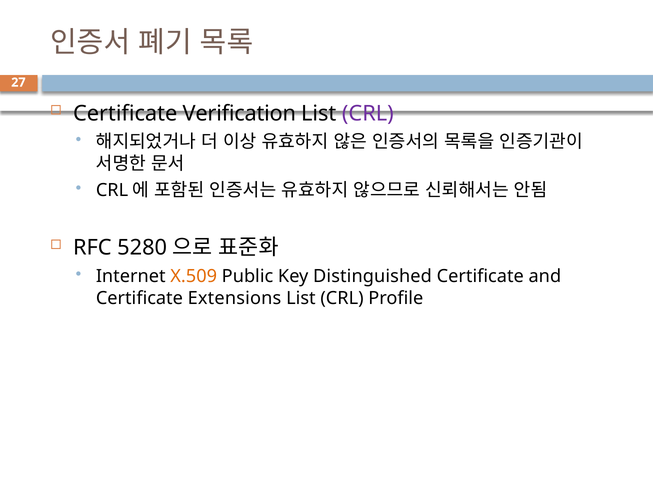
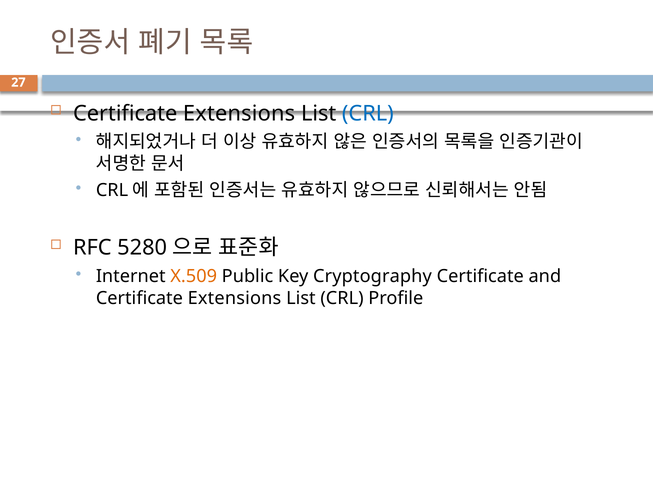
Verification at (239, 114): Verification -> Extensions
CRL at (368, 114) colour: purple -> blue
Distinguished: Distinguished -> Cryptography
